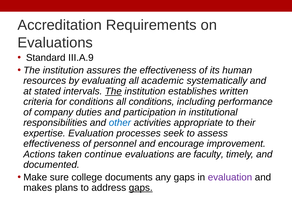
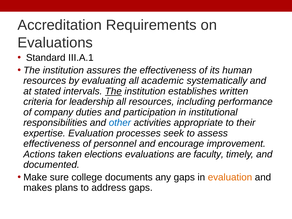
III.A.9: III.A.9 -> III.A.1
for conditions: conditions -> leadership
all conditions: conditions -> resources
continue: continue -> elections
evaluation at (230, 177) colour: purple -> orange
gaps at (141, 188) underline: present -> none
